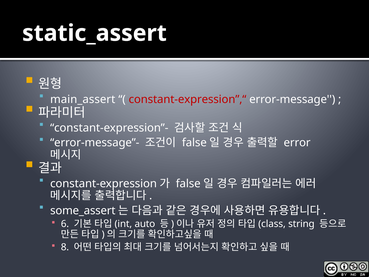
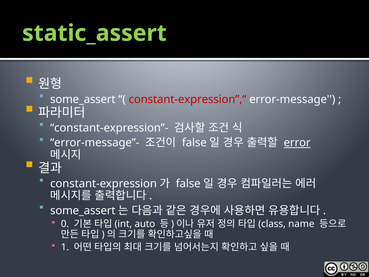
static_assert colour: white -> light green
main_assert at (83, 99): main_assert -> some_assert
error underline: none -> present
6: 6 -> 0
string: string -> name
8: 8 -> 1
